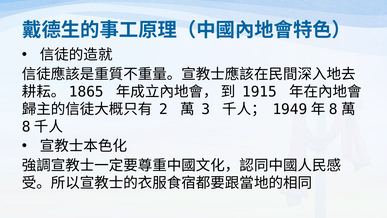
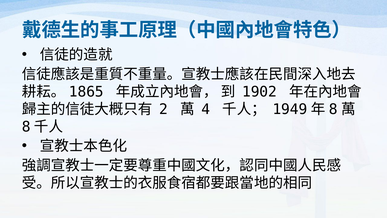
1915: 1915 -> 1902
3: 3 -> 4
